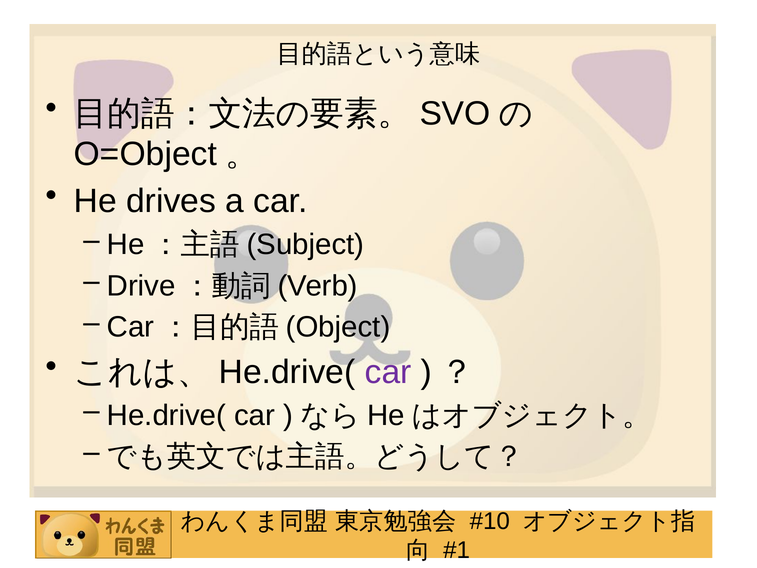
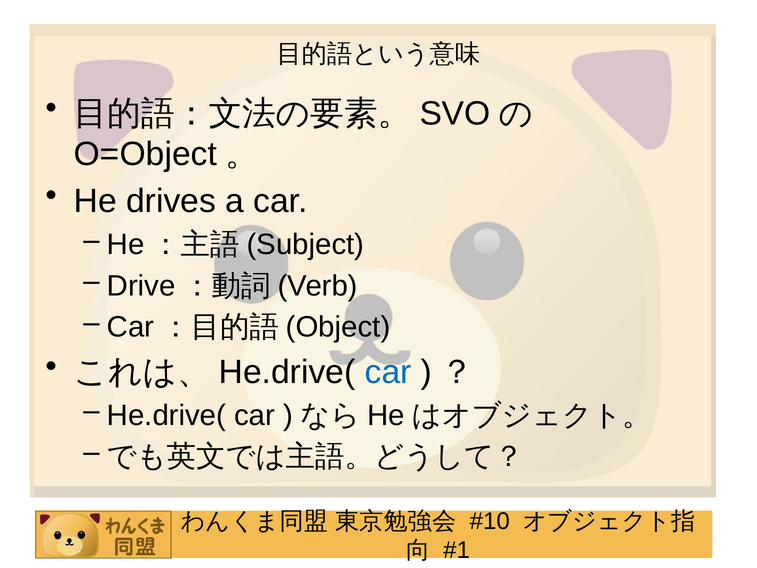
car at (388, 372) colour: purple -> blue
